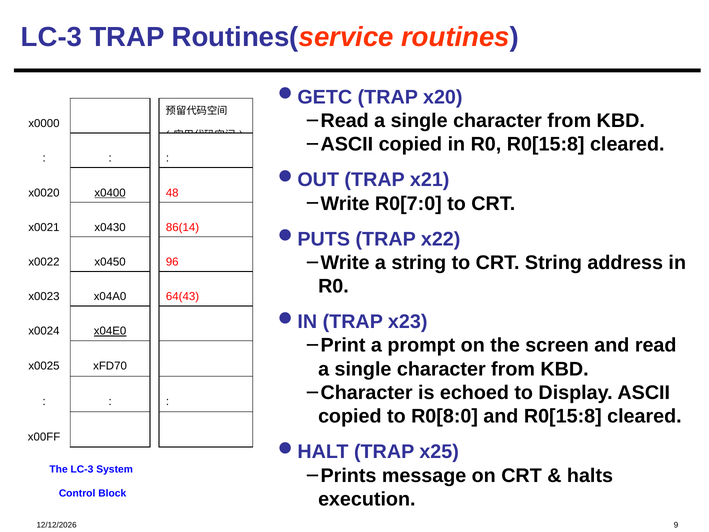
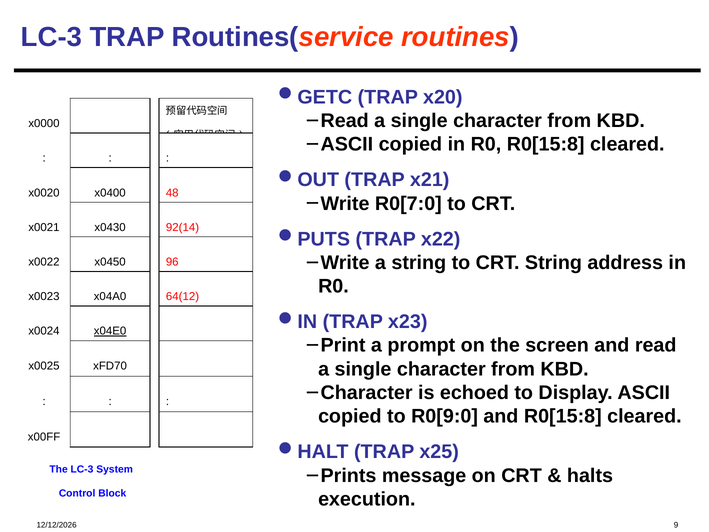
x0400 underline: present -> none
86(14: 86(14 -> 92(14
64(43: 64(43 -> 64(12
R0[8:0: R0[8:0 -> R0[9:0
